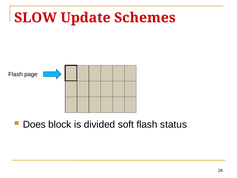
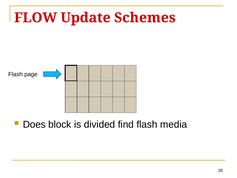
SLOW: SLOW -> FLOW
soft: soft -> find
status: status -> media
